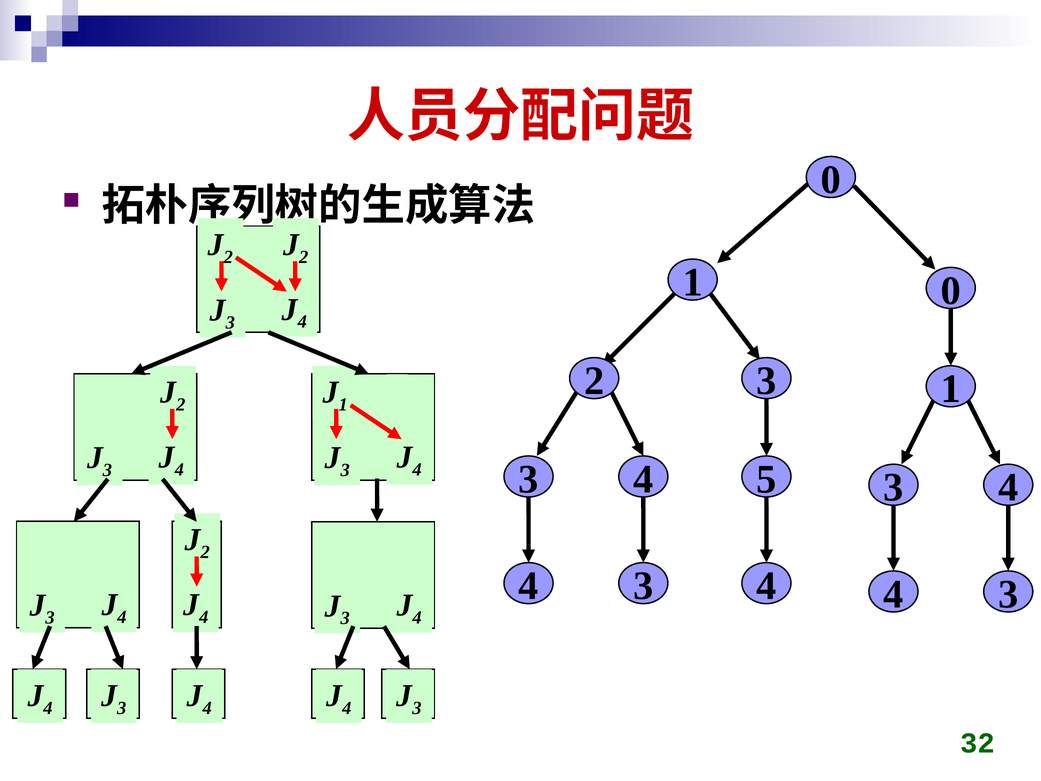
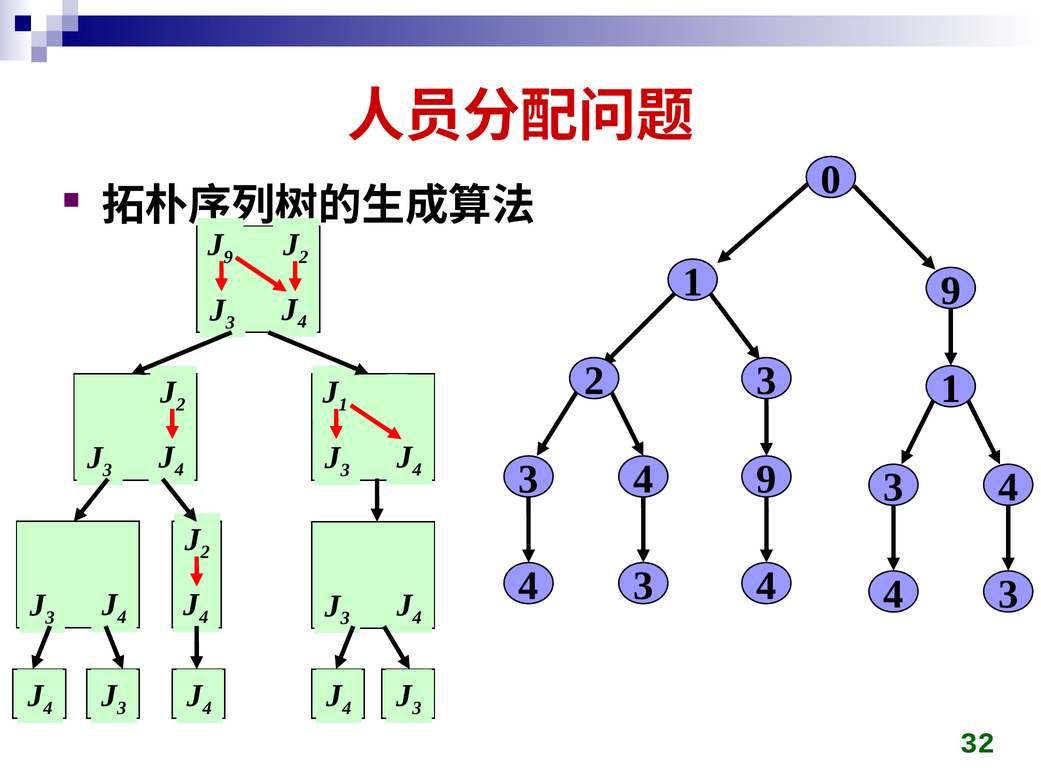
2 at (228, 257): 2 -> 9
1 0: 0 -> 9
4 5: 5 -> 9
